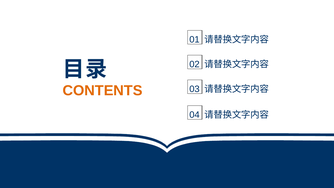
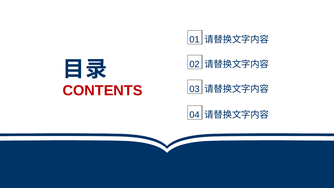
CONTENTS colour: orange -> red
